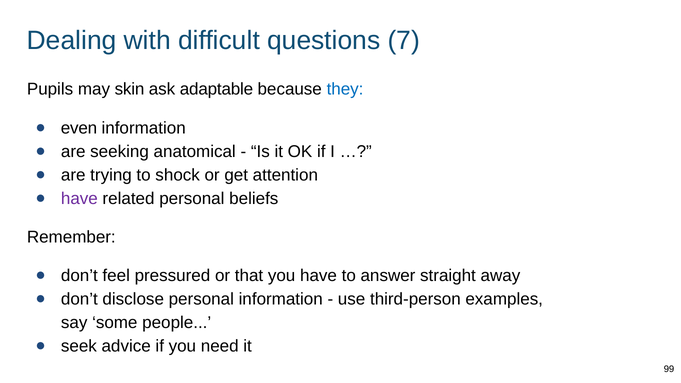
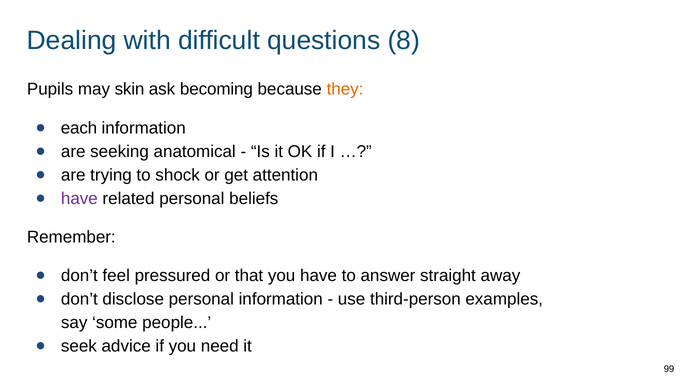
7: 7 -> 8
adaptable: adaptable -> becoming
they colour: blue -> orange
even: even -> each
